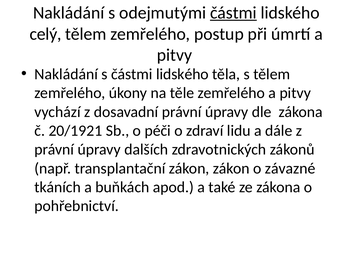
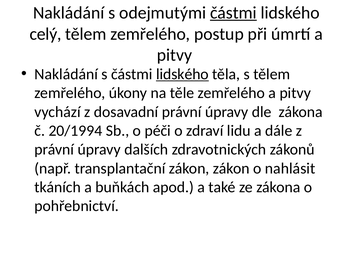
lidského at (182, 74) underline: none -> present
20/1921: 20/1921 -> 20/1994
závazné: závazné -> nahlásit
